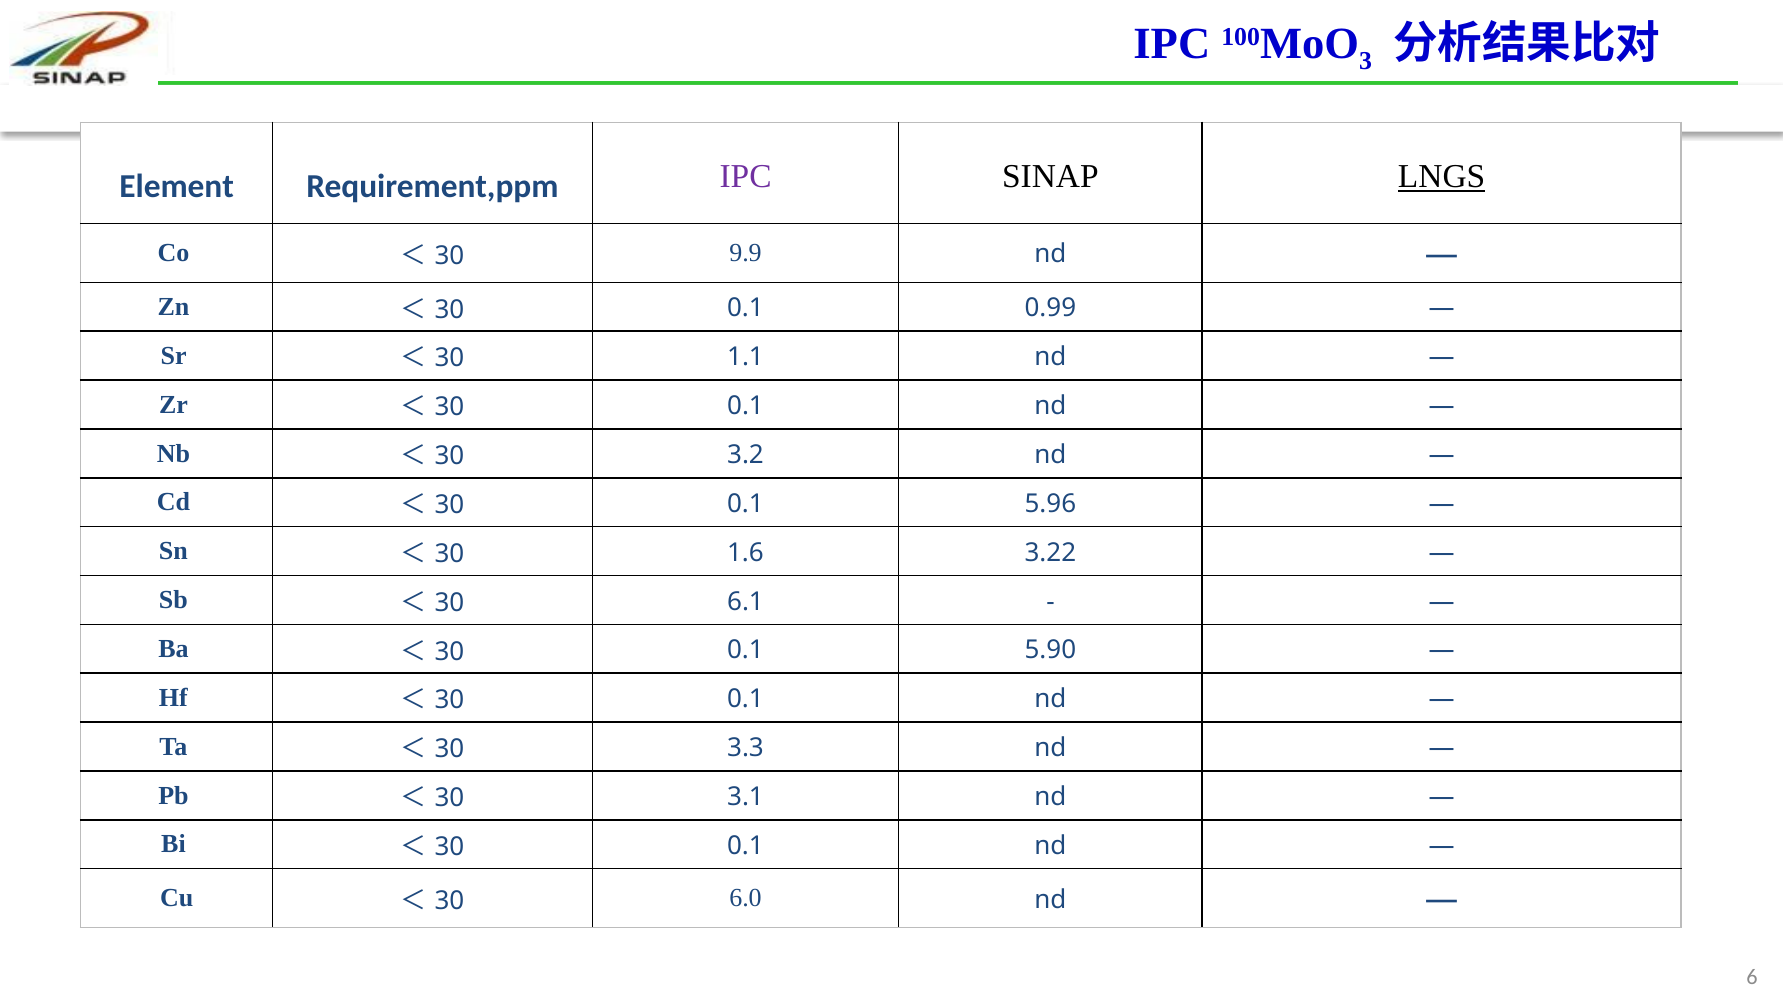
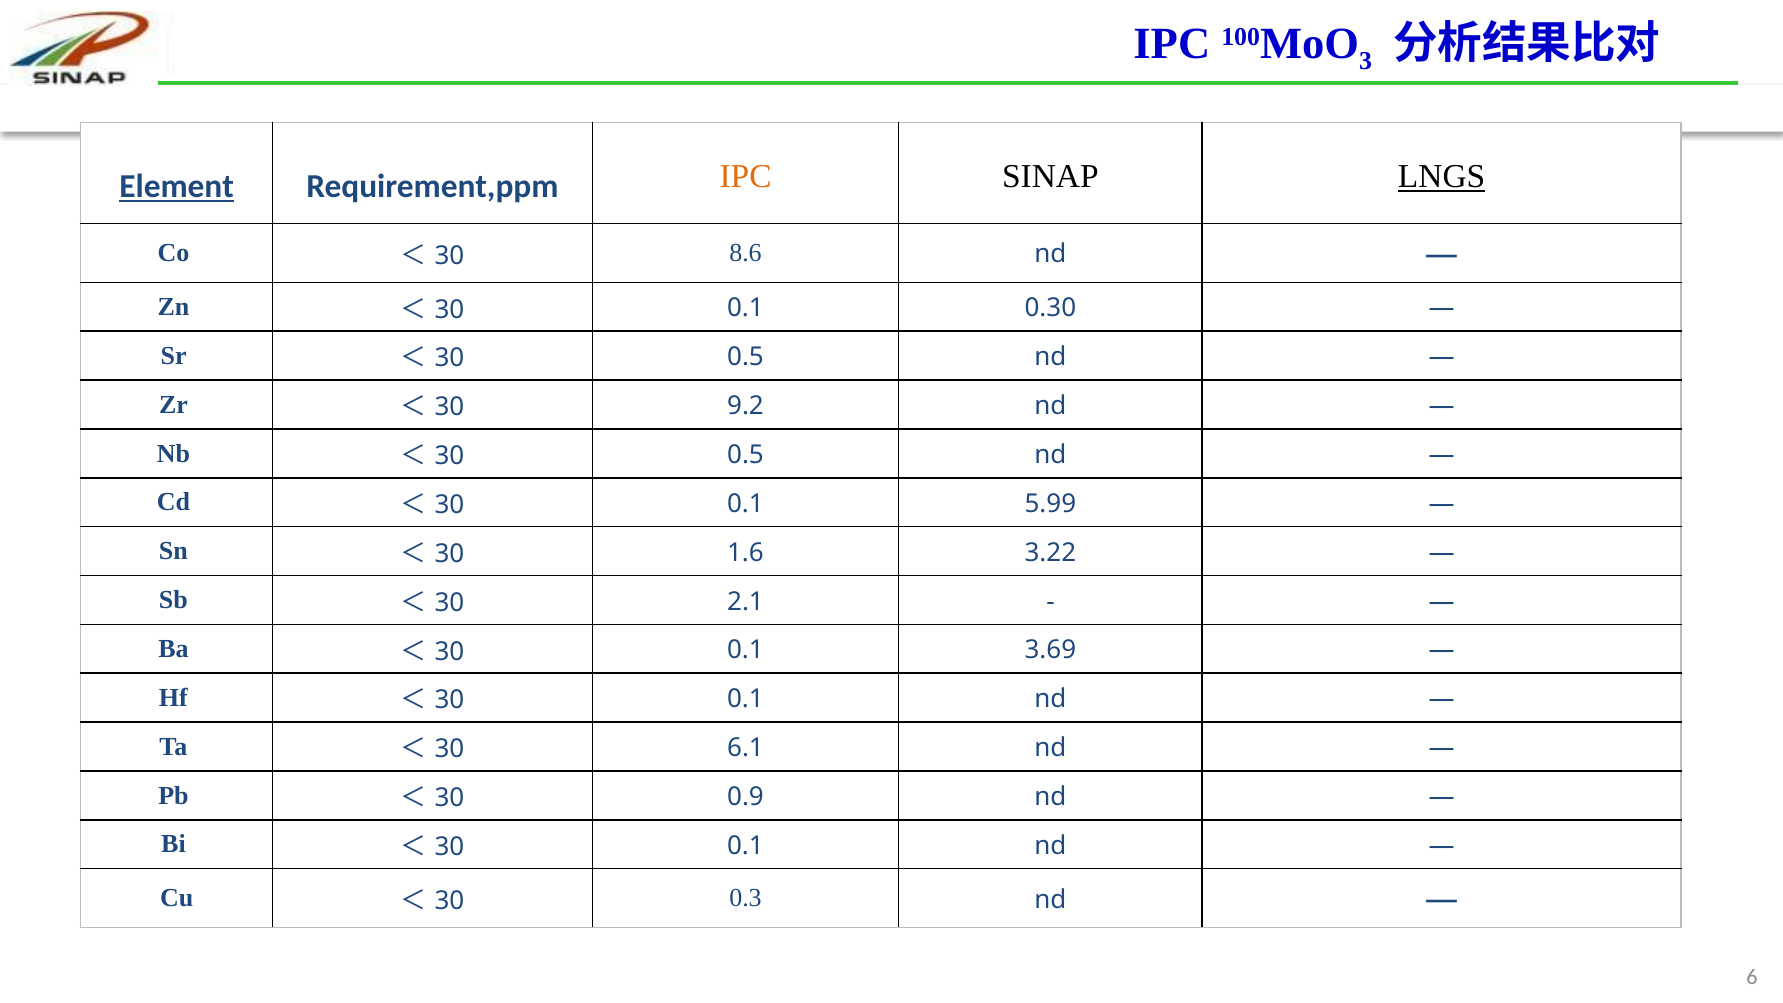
Element underline: none -> present
IPC at (746, 177) colour: purple -> orange
9.9: 9.9 -> 8.6
0.99: 0.99 -> 0.30
1.1 at (746, 357): 1.1 -> 0.5
0.1 at (746, 406): 0.1 -> 9.2
3.2 at (746, 455): 3.2 -> 0.5
5.96: 5.96 -> 5.99
6.1: 6.1 -> 2.1
5.90: 5.90 -> 3.69
3.3: 3.3 -> 6.1
3.1: 3.1 -> 0.9
6.0: 6.0 -> 0.3
